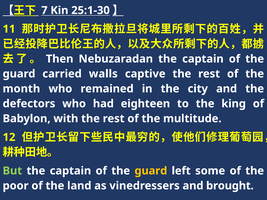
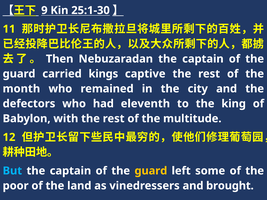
7: 7 -> 9
walls: walls -> kings
eighteen: eighteen -> eleventh
But colour: light green -> light blue
